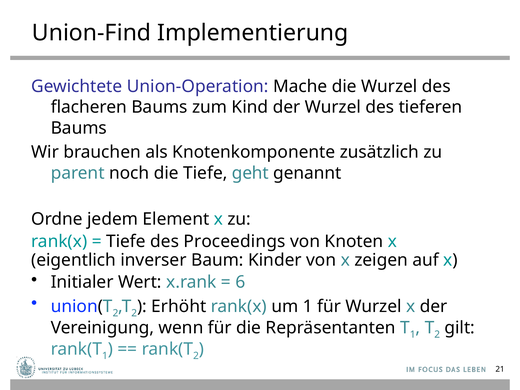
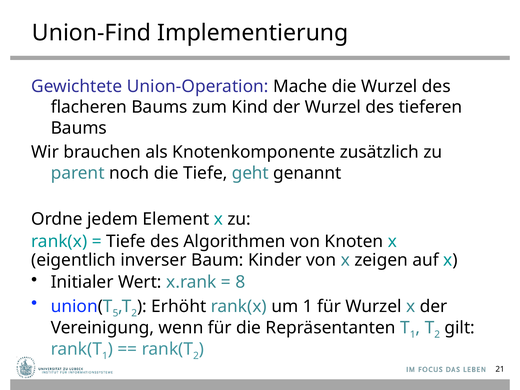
Proceedings: Proceedings -> Algorithmen
6: 6 -> 8
2 at (115, 313): 2 -> 5
